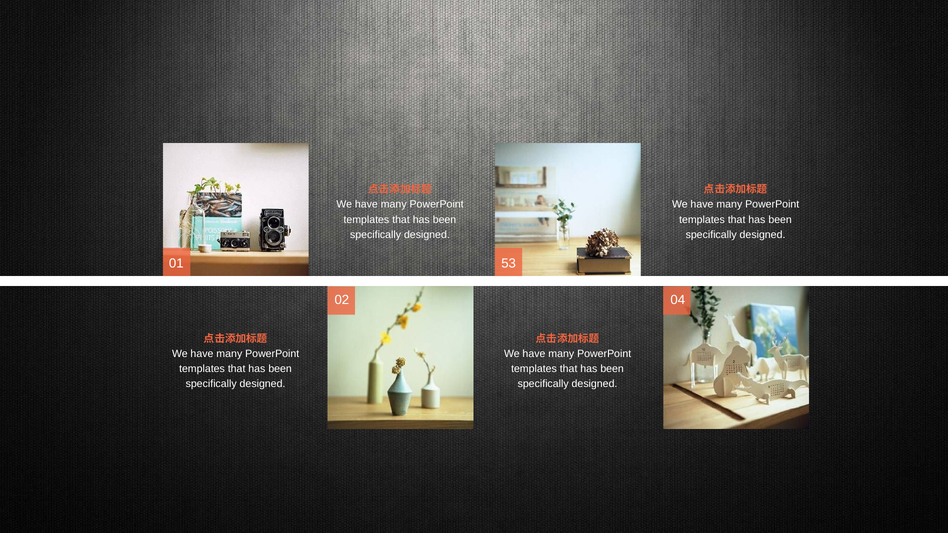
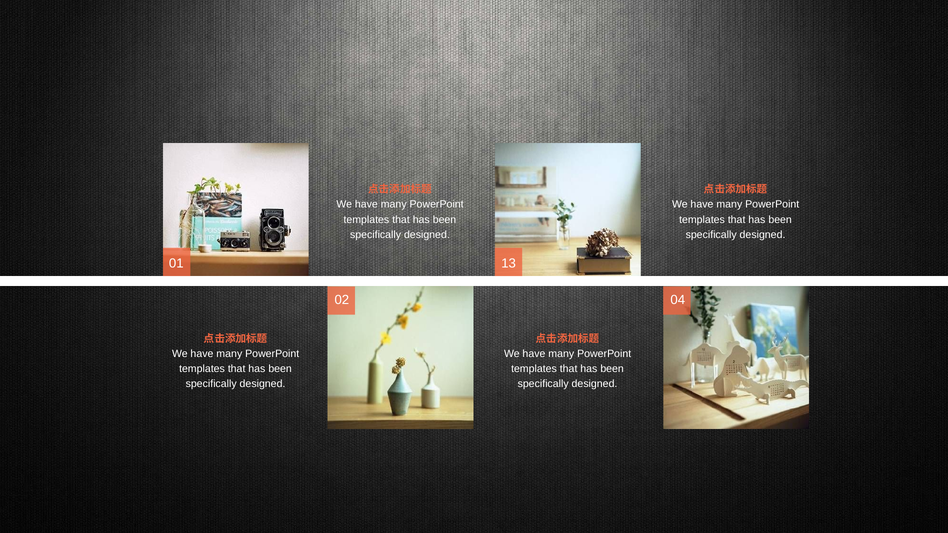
53: 53 -> 13
